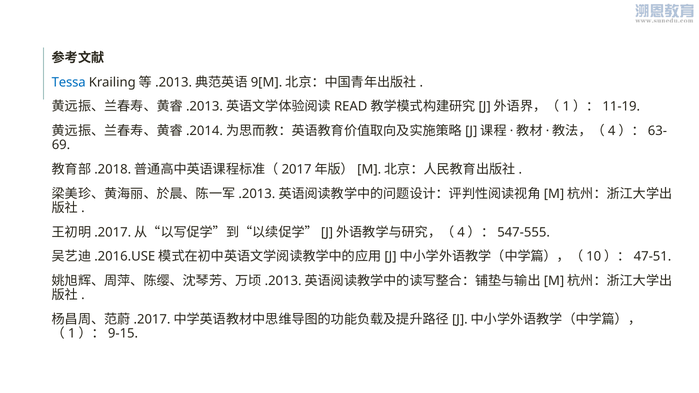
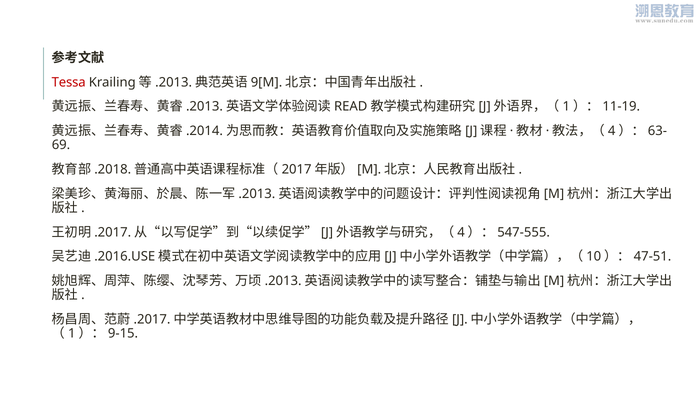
Tessa colour: blue -> red
